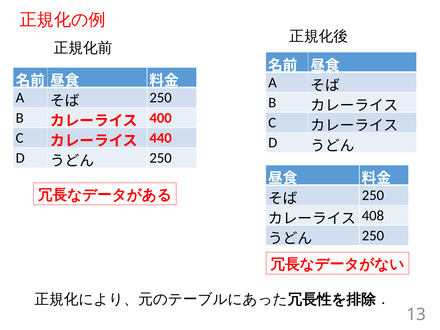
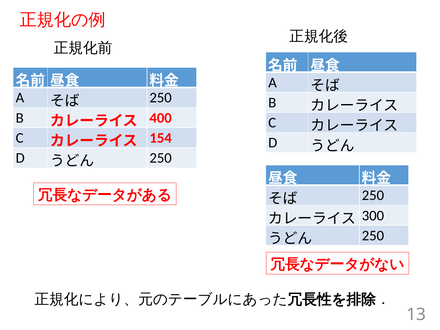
440: 440 -> 154
408: 408 -> 300
